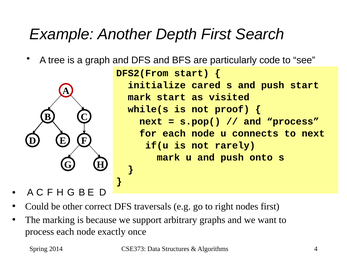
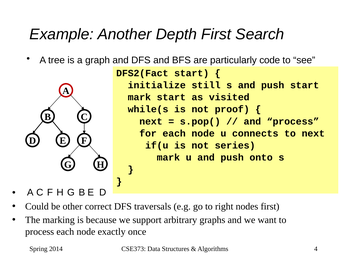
DFS2(From: DFS2(From -> DFS2(Fact
cared: cared -> still
rarely: rarely -> series
